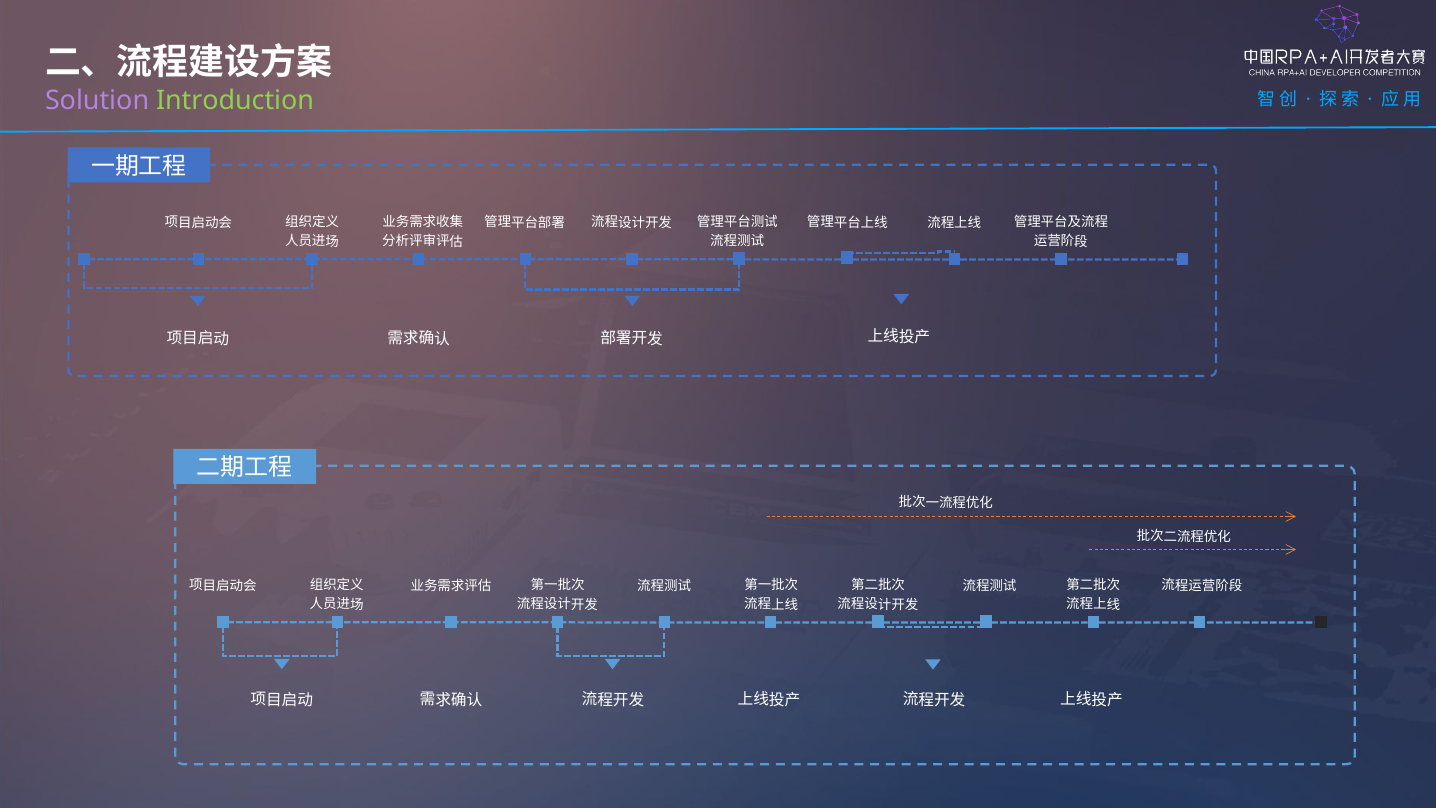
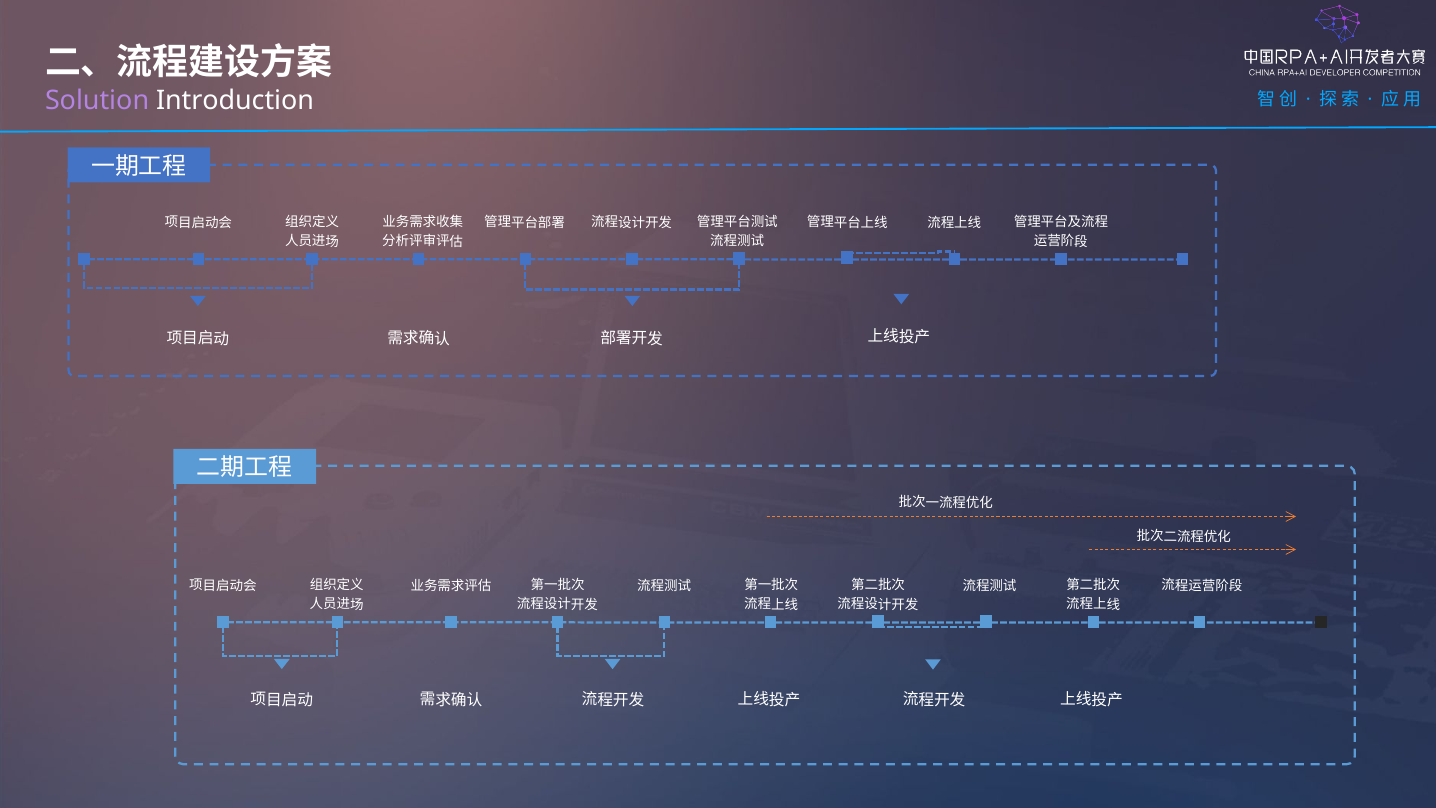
Introduction colour: light green -> white
